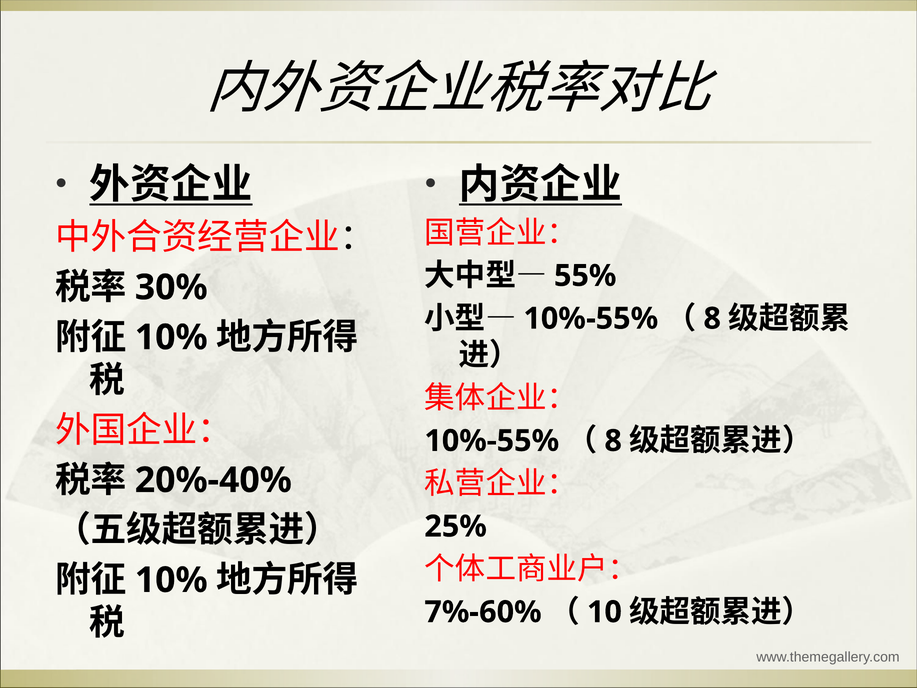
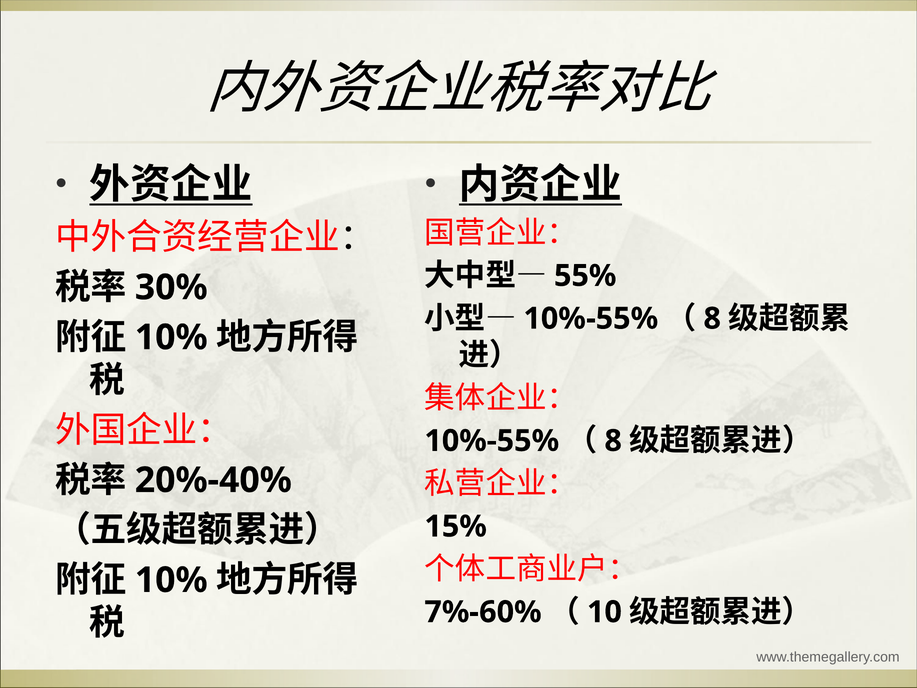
25%: 25% -> 15%
